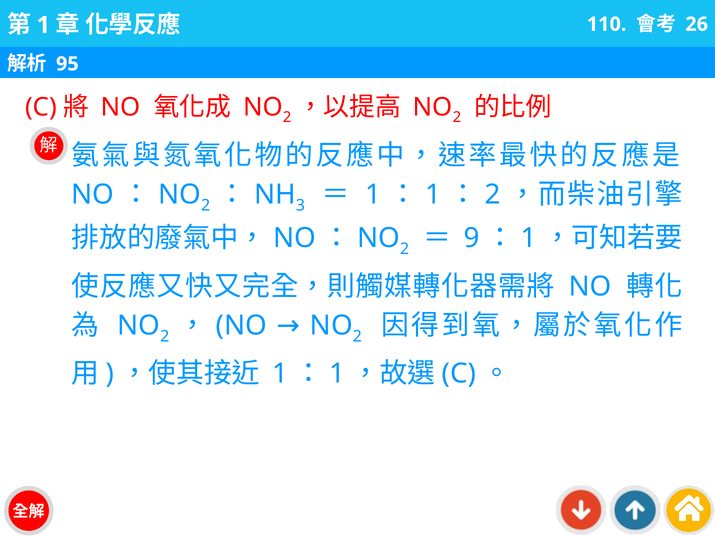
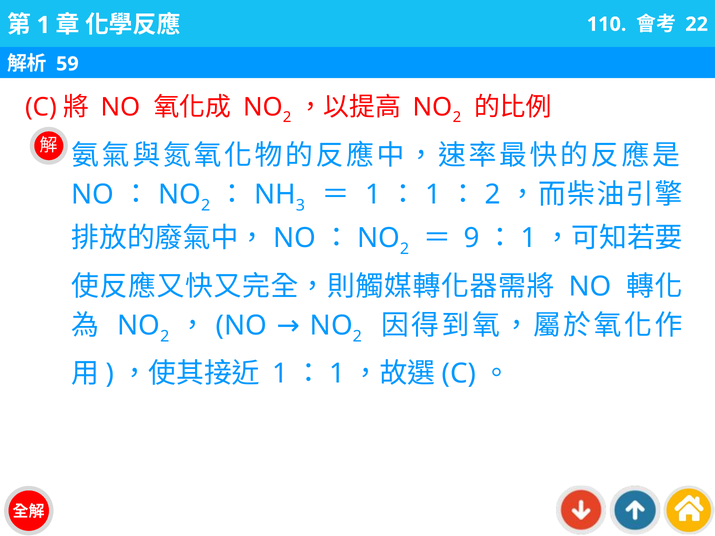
26: 26 -> 22
95: 95 -> 59
